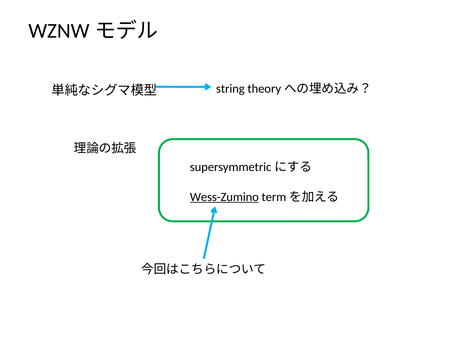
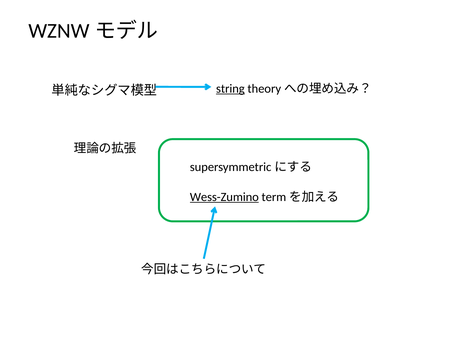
string underline: none -> present
